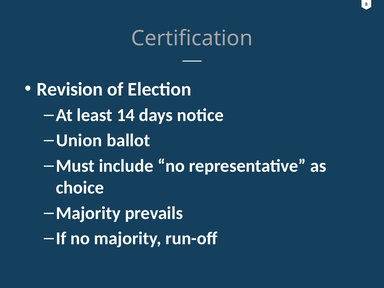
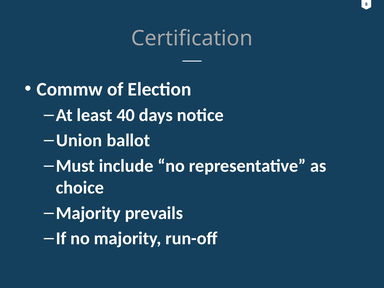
Revision: Revision -> Commw
14: 14 -> 40
